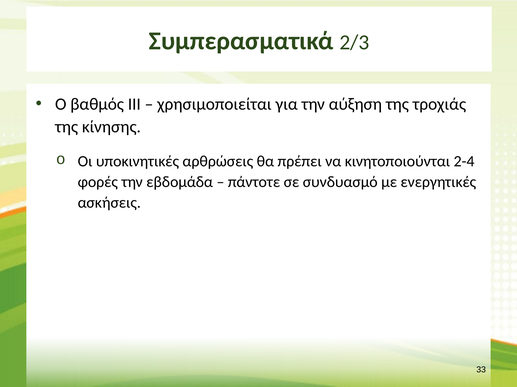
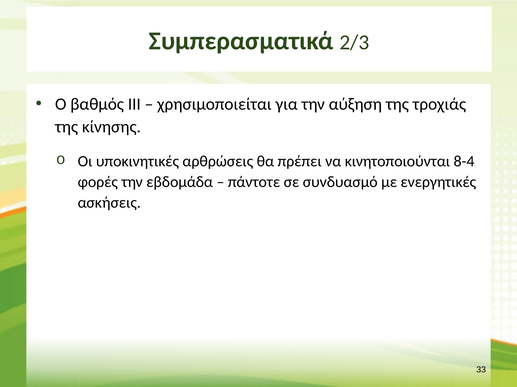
2-4: 2-4 -> 8-4
